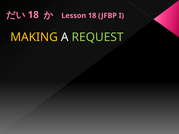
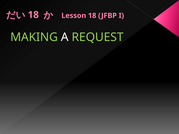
MAKING colour: yellow -> light green
